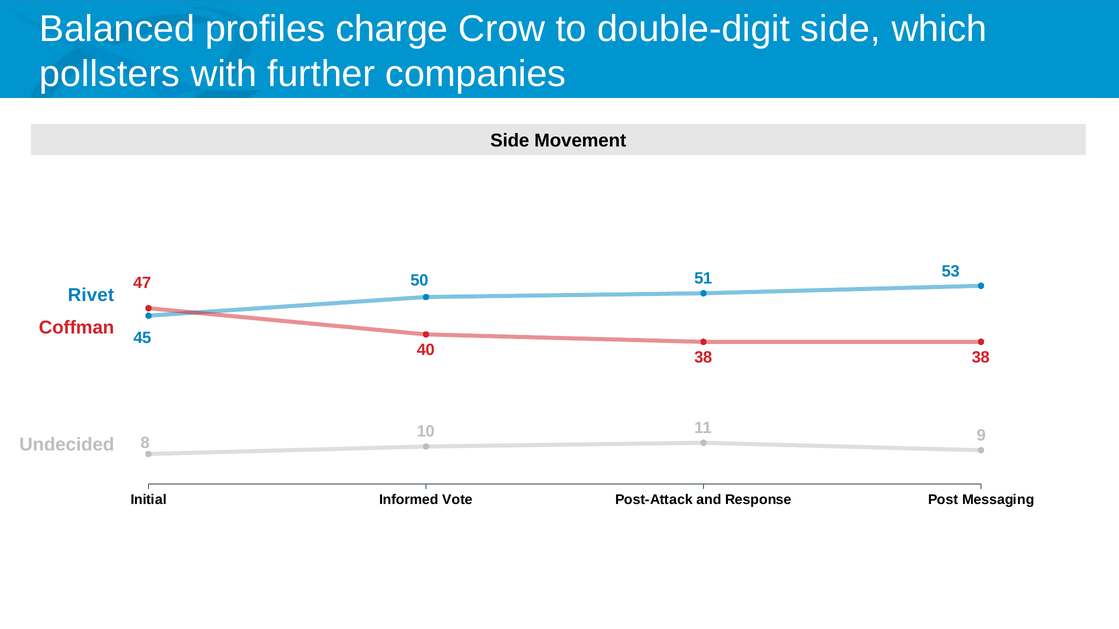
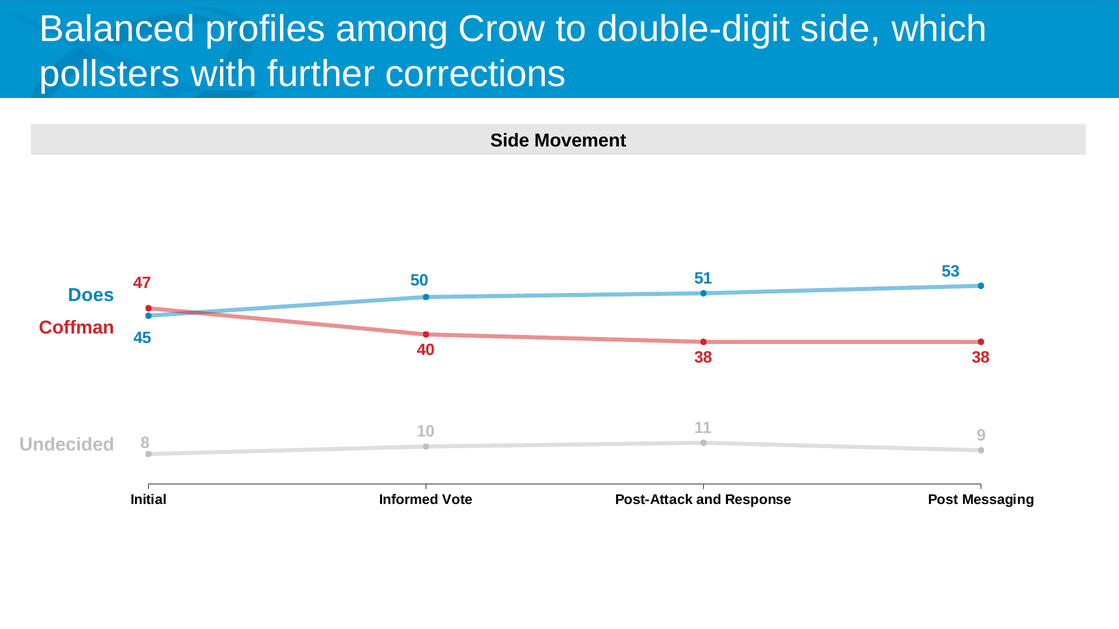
charge: charge -> among
companies: companies -> corrections
Rivet: Rivet -> Does
